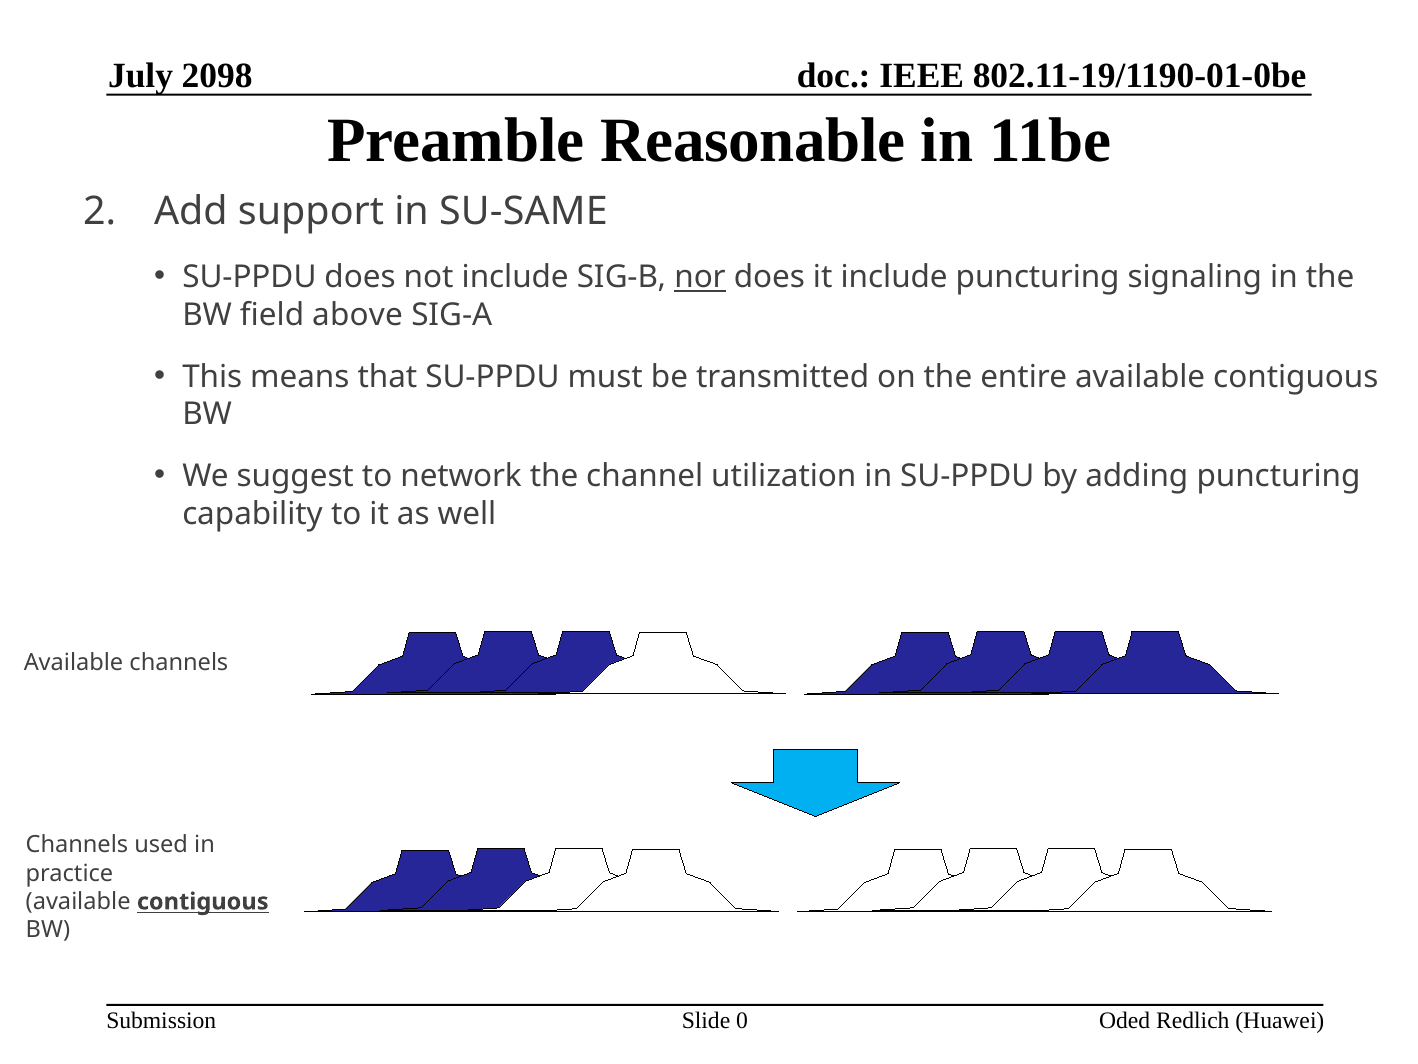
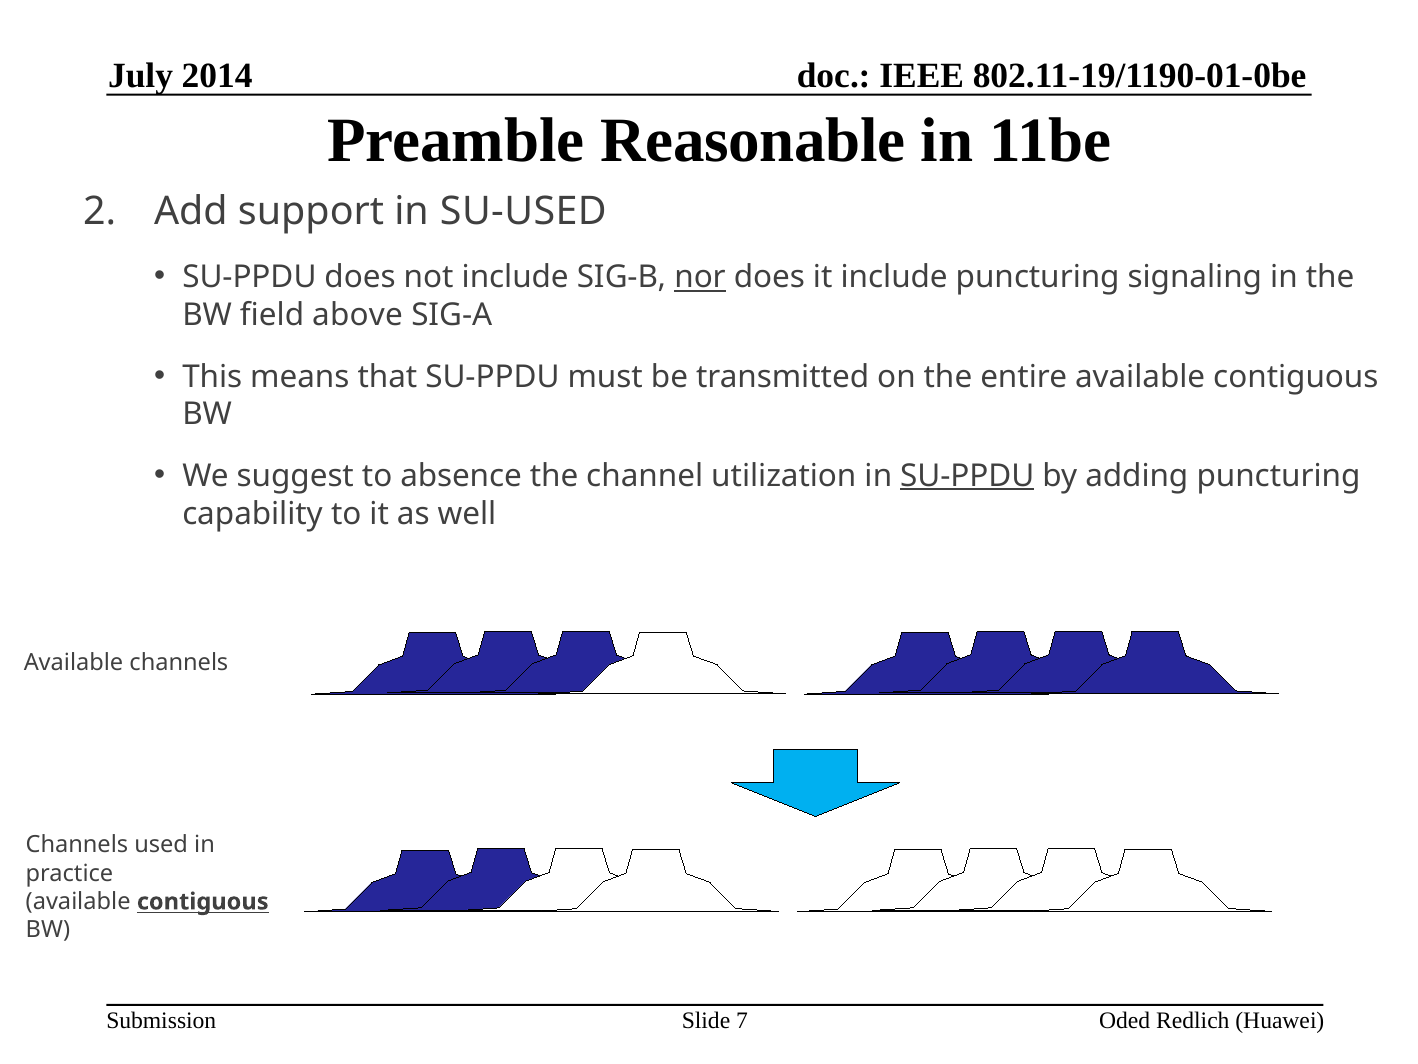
2098: 2098 -> 2014
SU-SAME: SU-SAME -> SU-USED
network: network -> absence
SU-PPDU at (967, 476) underline: none -> present
0: 0 -> 7
